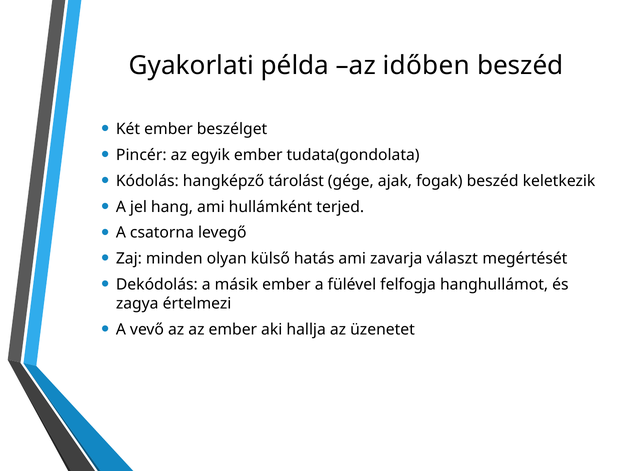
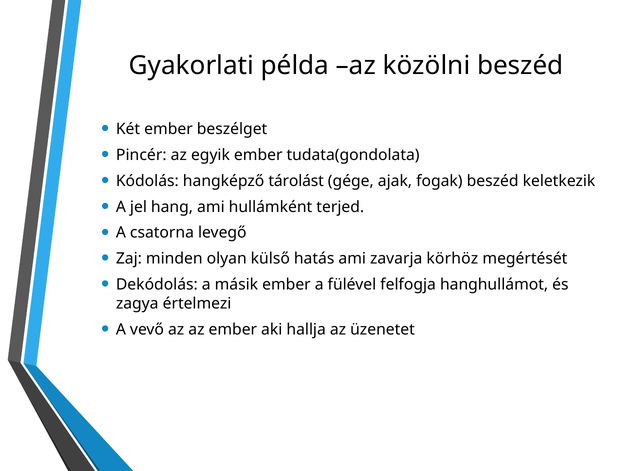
időben: időben -> közölni
választ: választ -> körhöz
